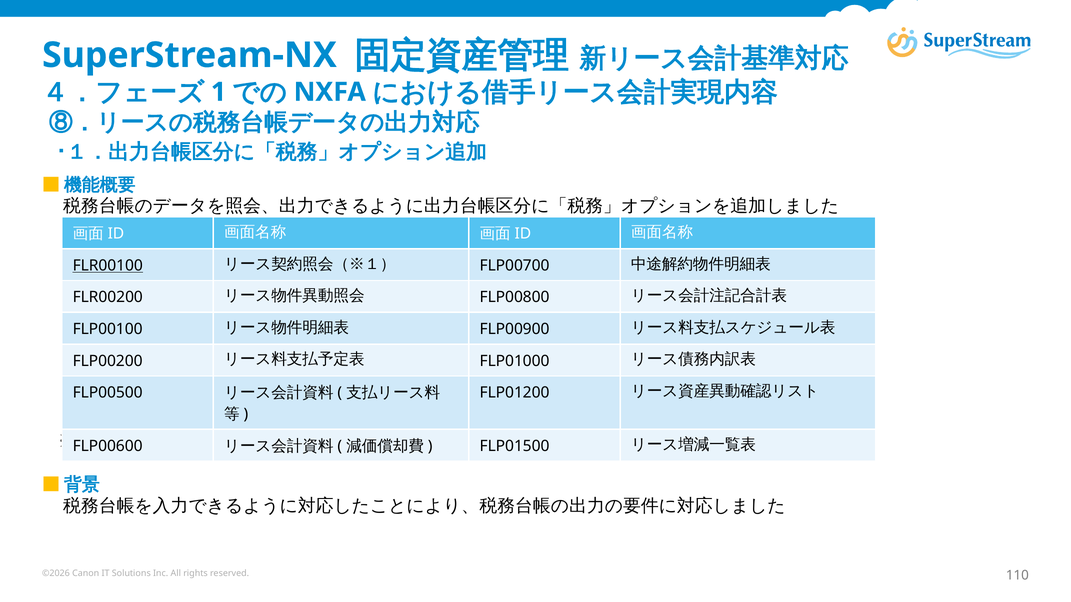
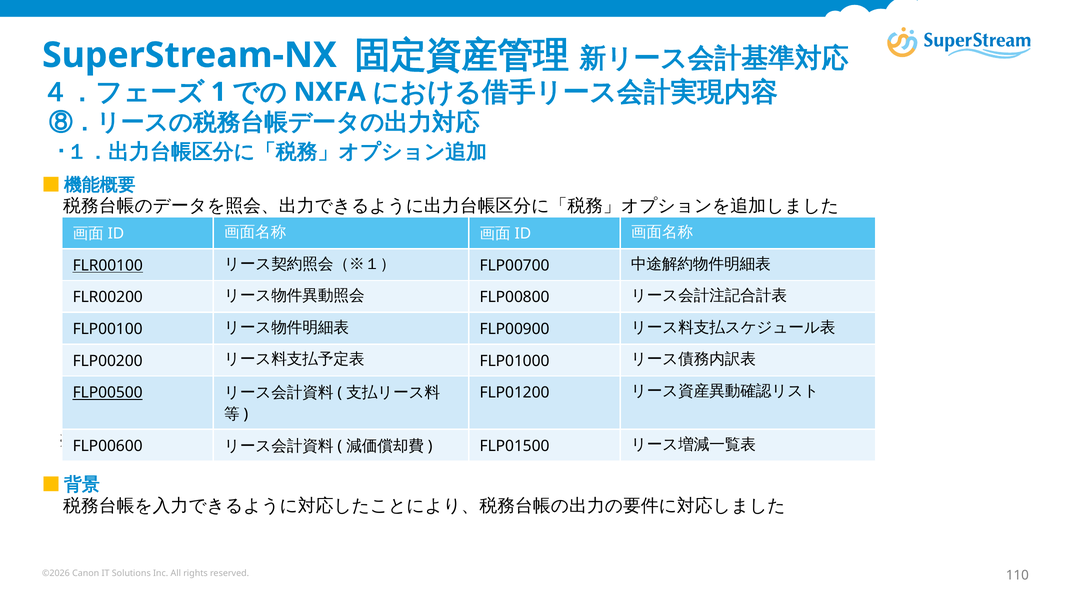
FLP00500 underline: none -> present
